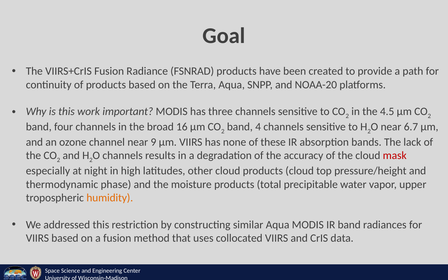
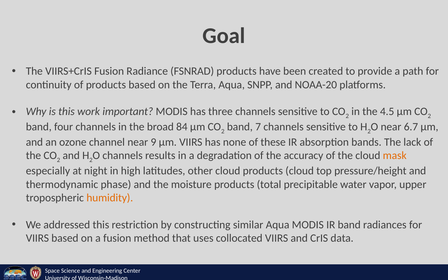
16: 16 -> 84
4: 4 -> 7
mask colour: red -> orange
